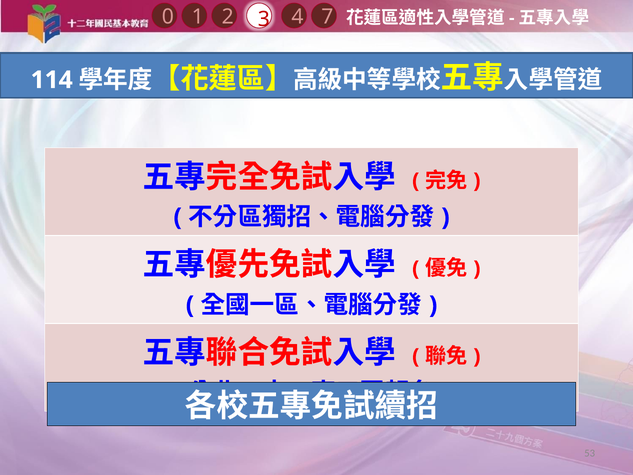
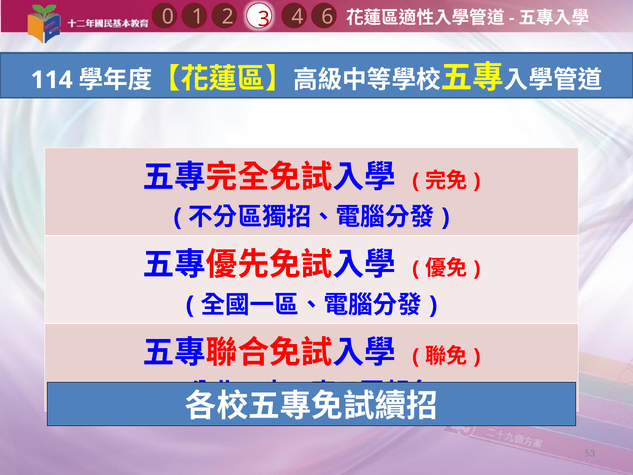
7: 7 -> 6
